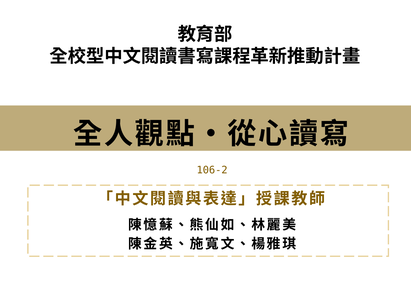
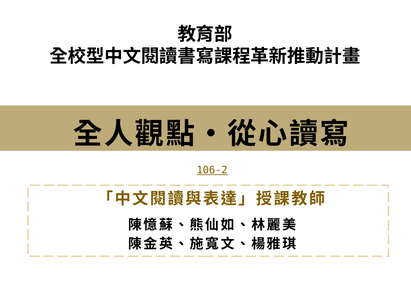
106-2 underline: none -> present
